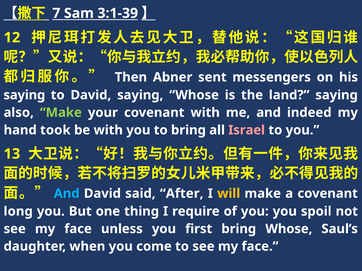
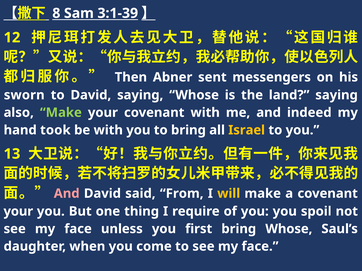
7: 7 -> 8
saying at (24, 95): saying -> sworn
Israel colour: pink -> yellow
And at (67, 194) colour: light blue -> pink
After: After -> From
long at (18, 212): long -> your
